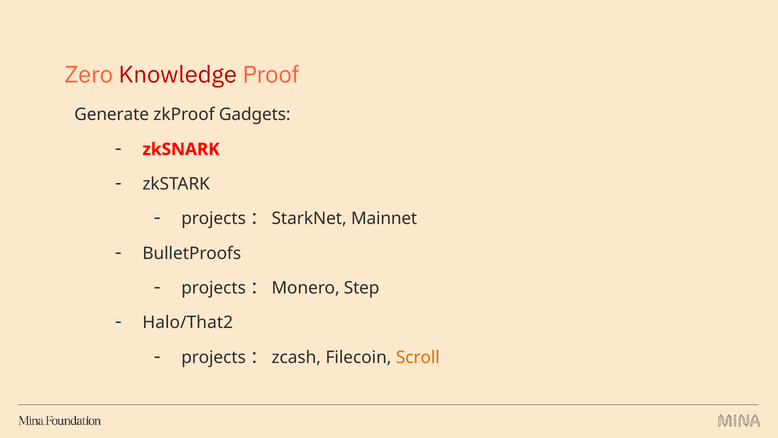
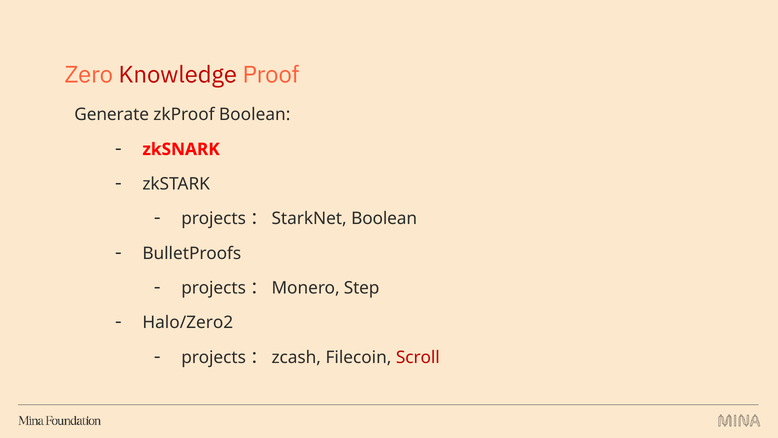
zkProof Gadgets: Gadgets -> Boolean
projects：StarkNet Mainnet: Mainnet -> Boolean
Halo/That2: Halo/That2 -> Halo/Zero2
Scroll colour: orange -> red
